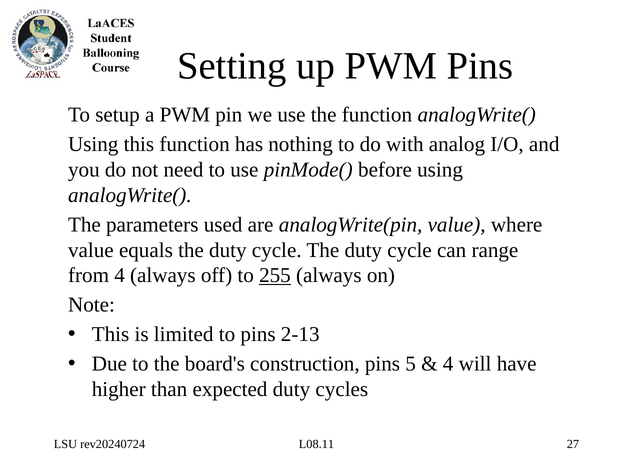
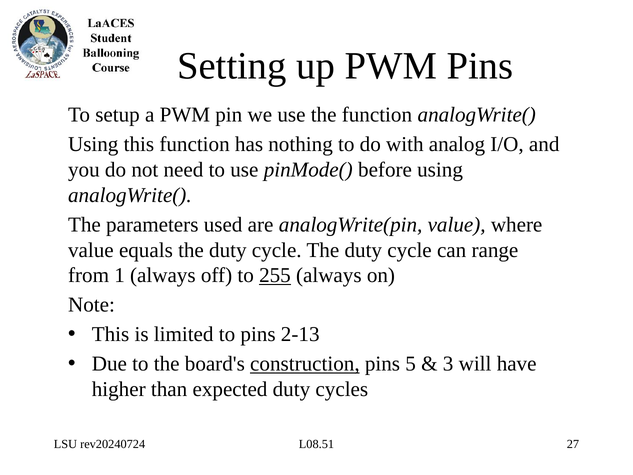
from 4: 4 -> 1
construction underline: none -> present
4 at (448, 364): 4 -> 3
L08.11: L08.11 -> L08.51
